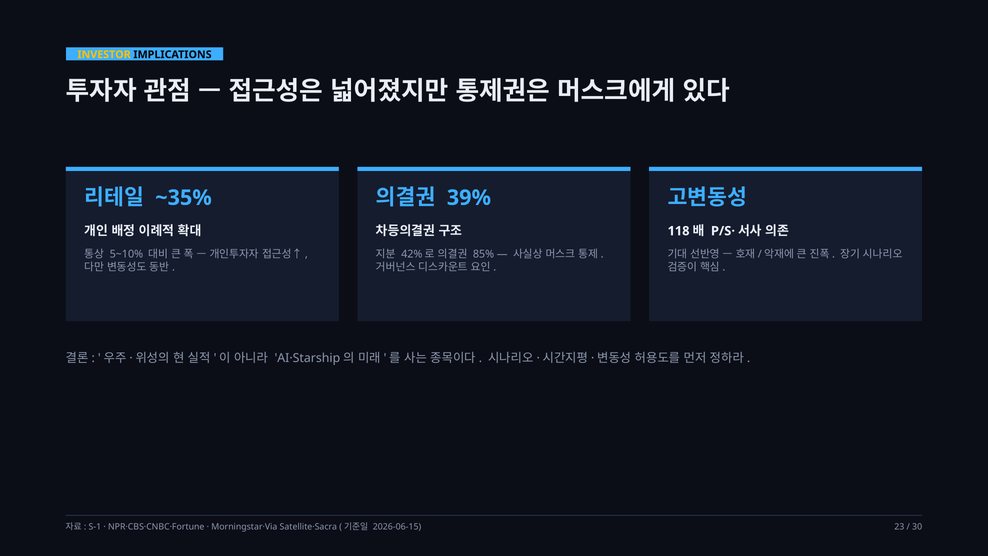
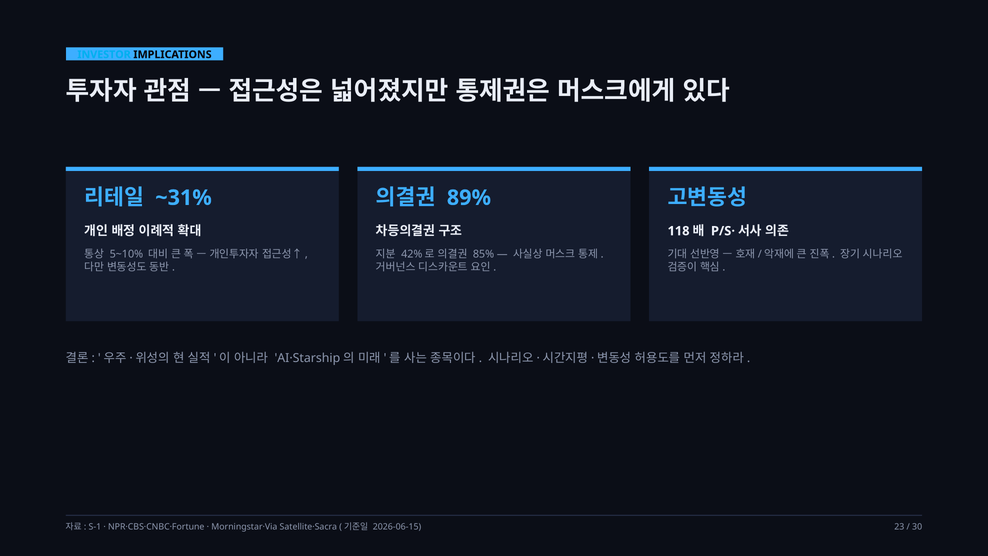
INVESTOR colour: yellow -> light blue
~35%: ~35% -> ~31%
39%: 39% -> 89%
